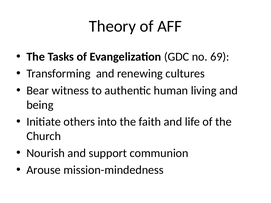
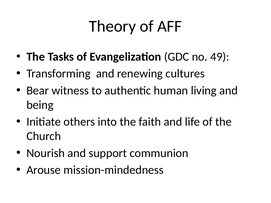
69: 69 -> 49
